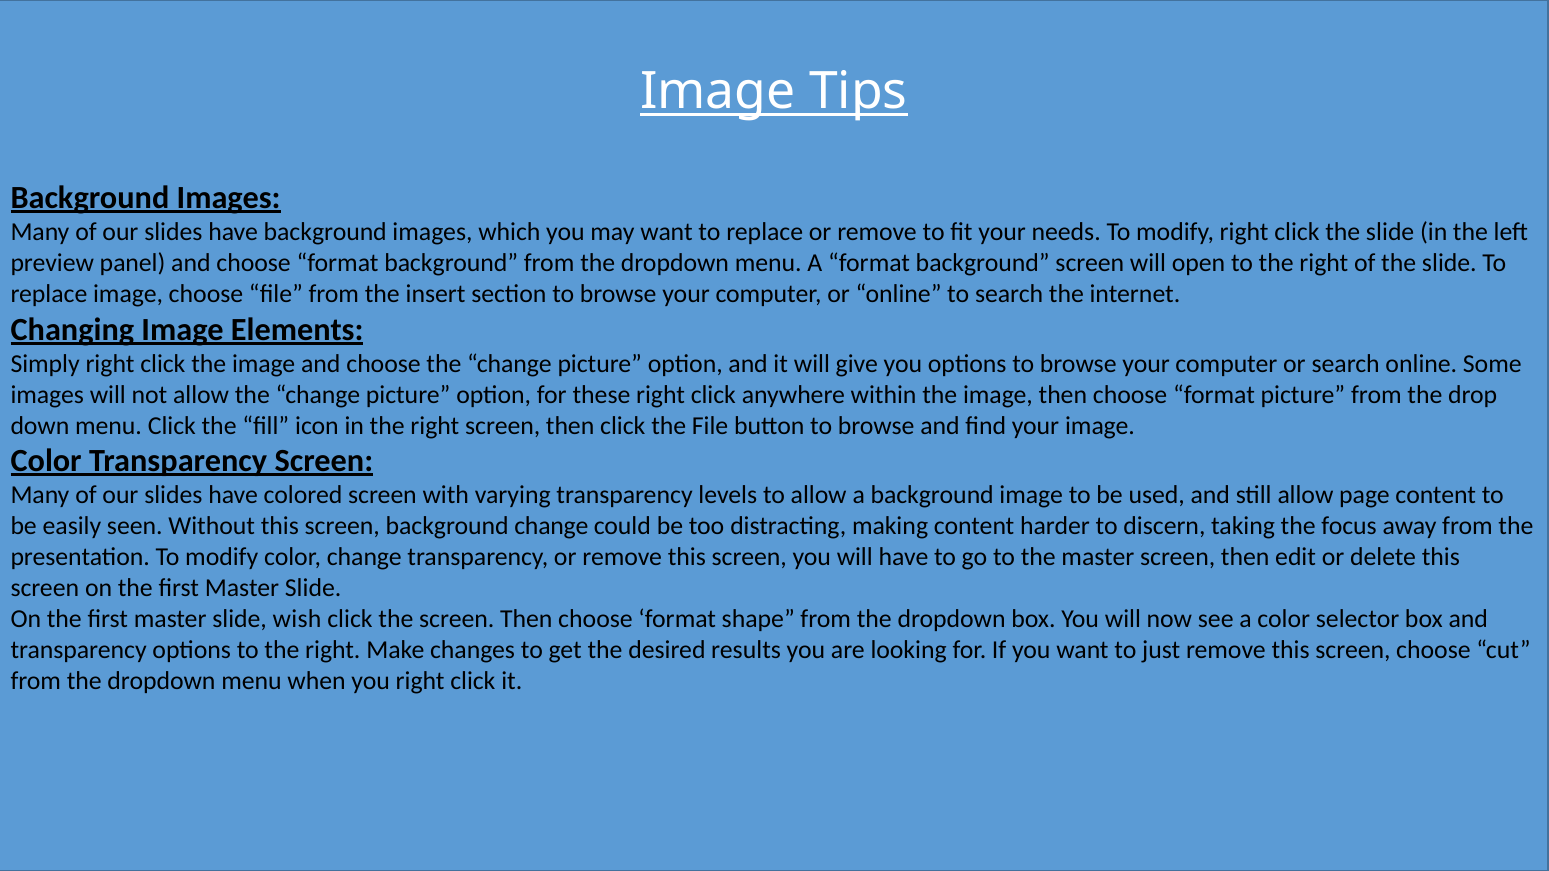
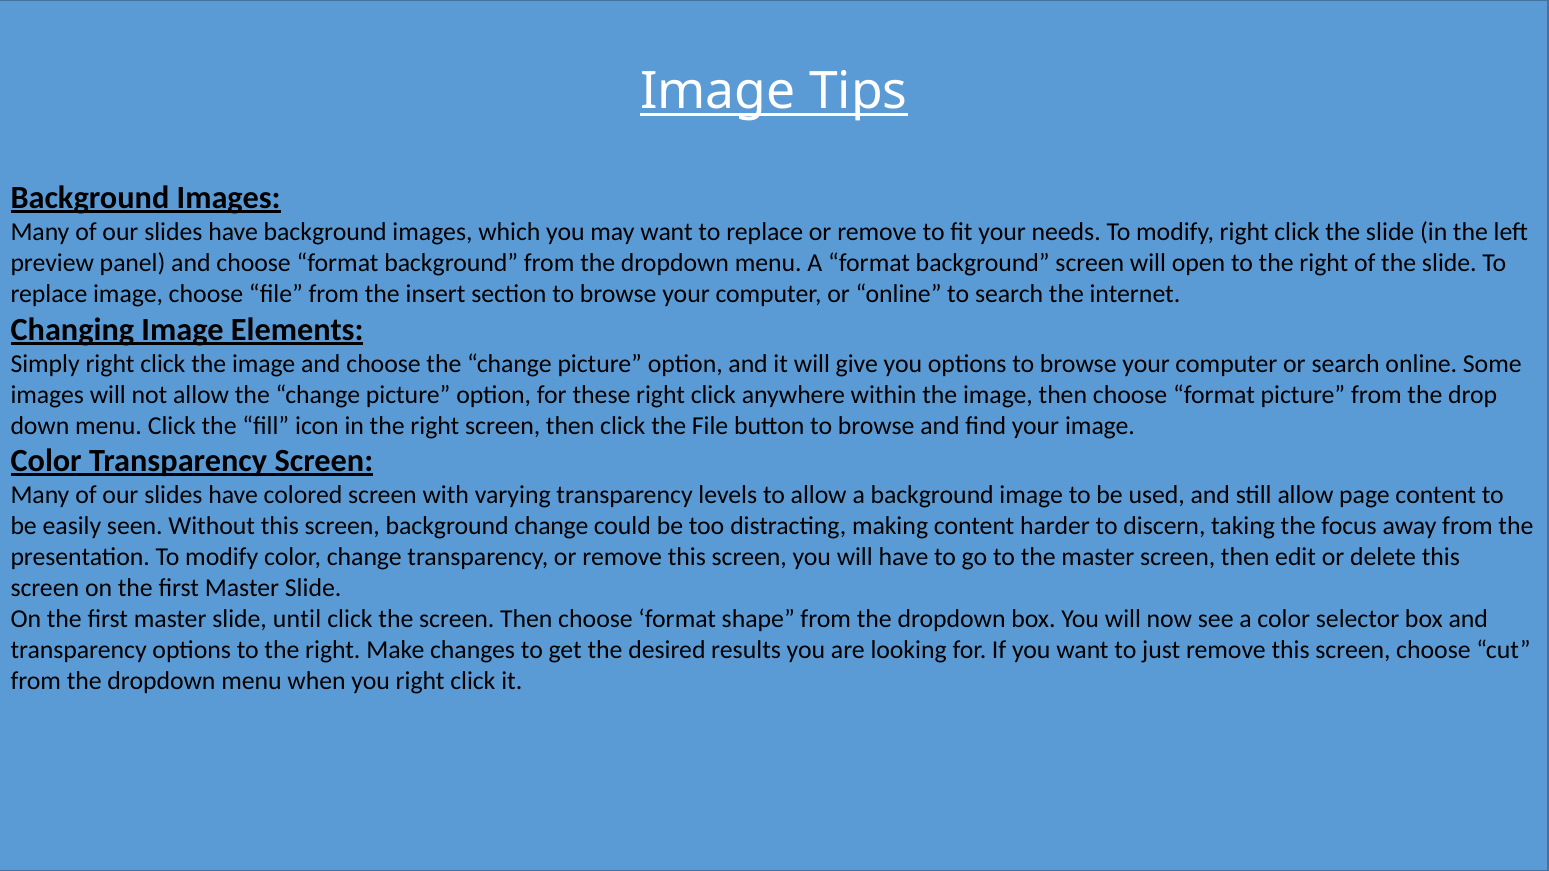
wish: wish -> until
